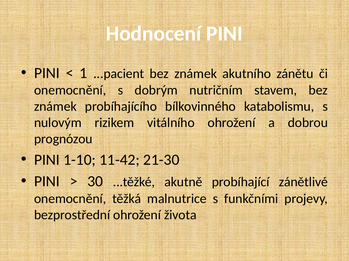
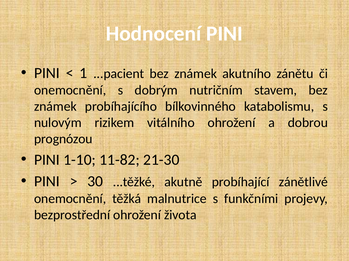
11-42: 11-42 -> 11-82
